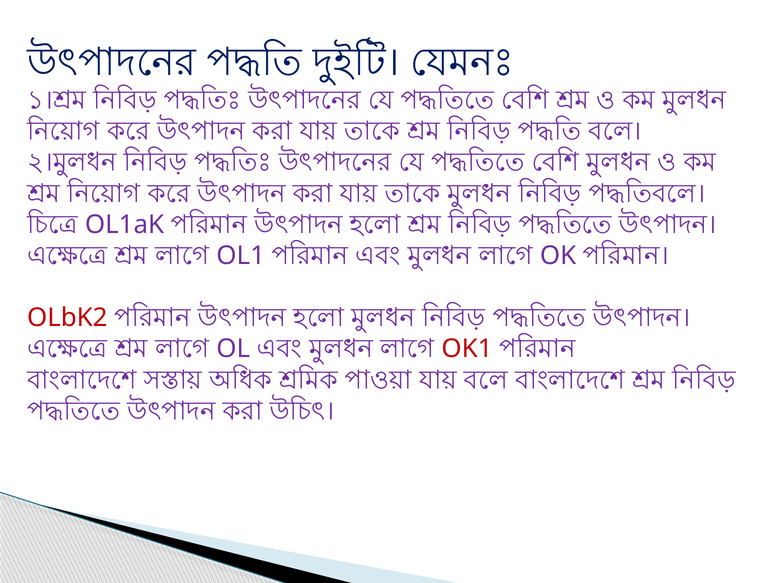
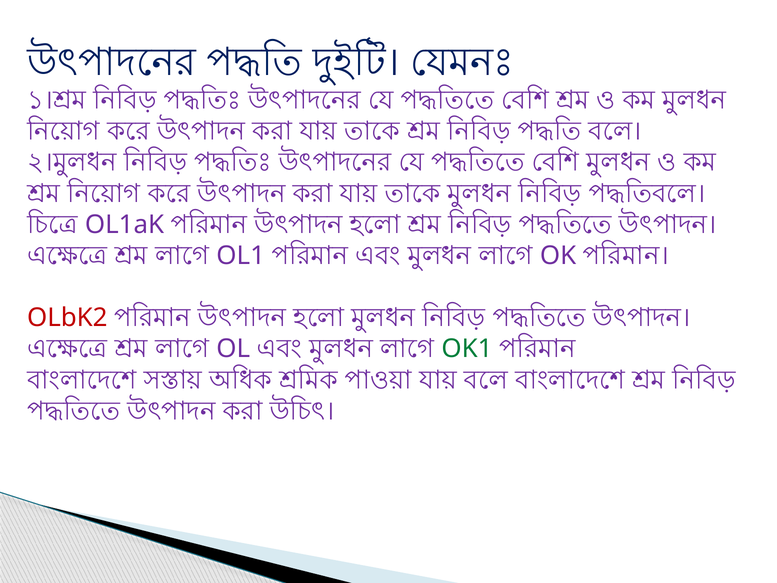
OK1 colour: red -> green
